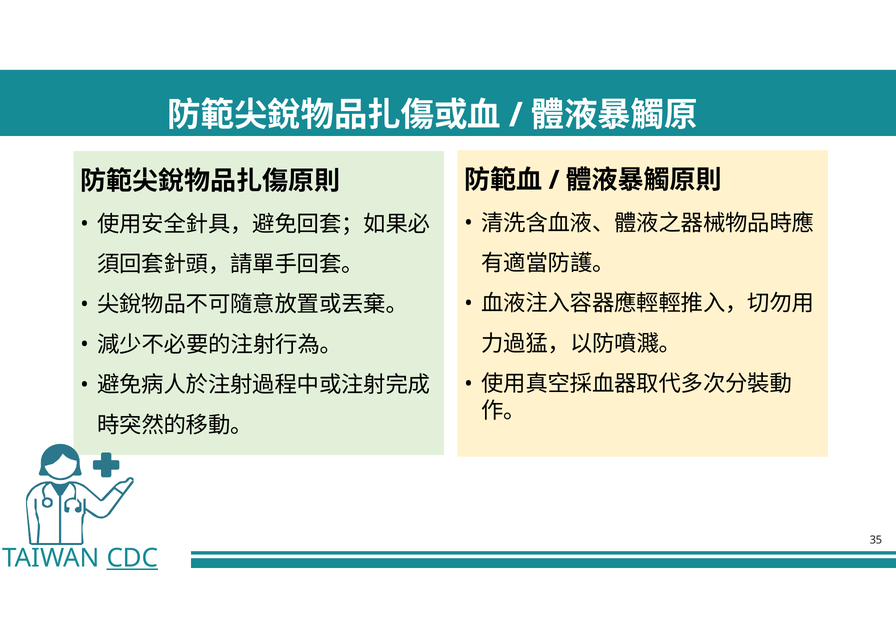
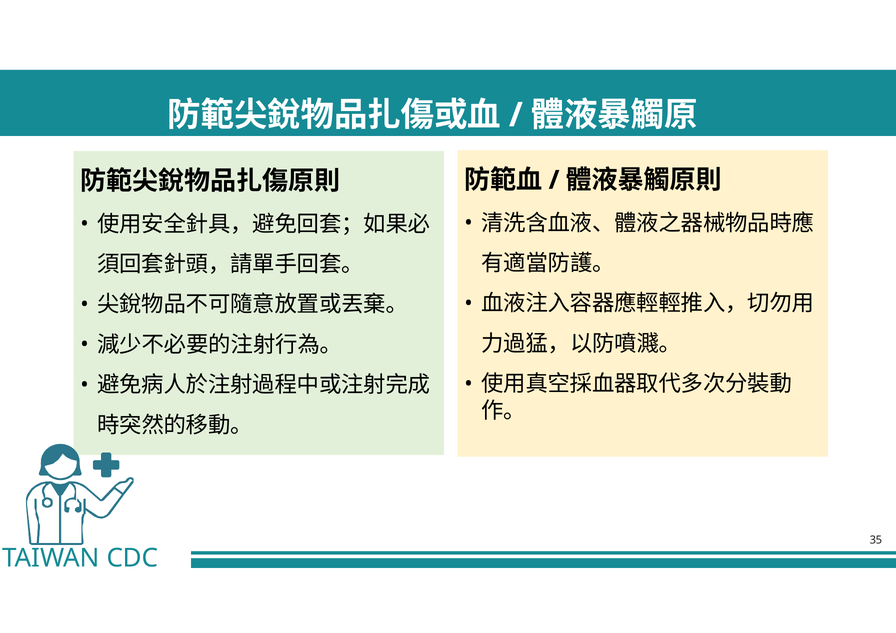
CDC underline: present -> none
